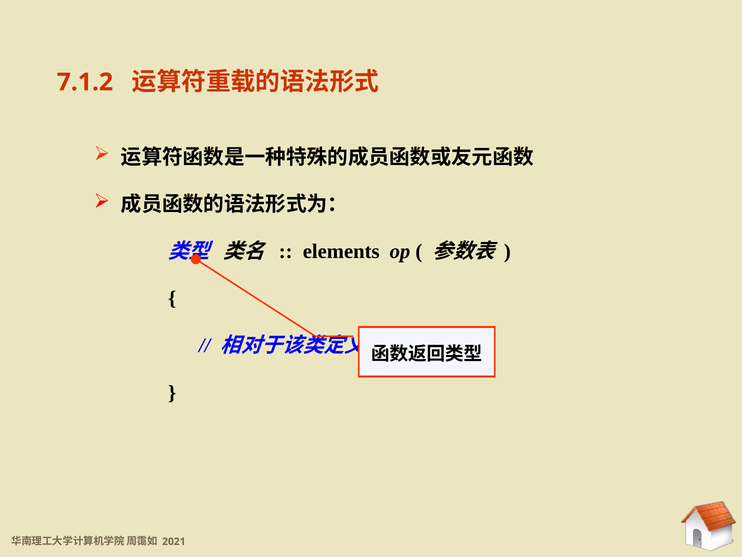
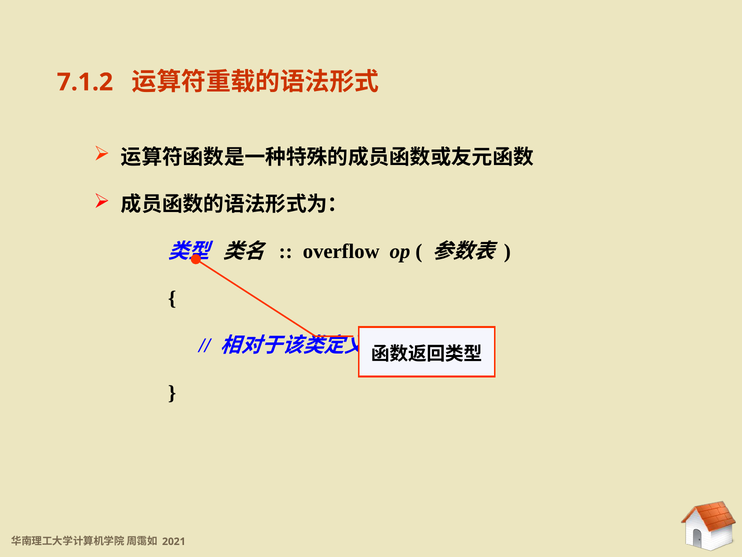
elements: elements -> overflow
